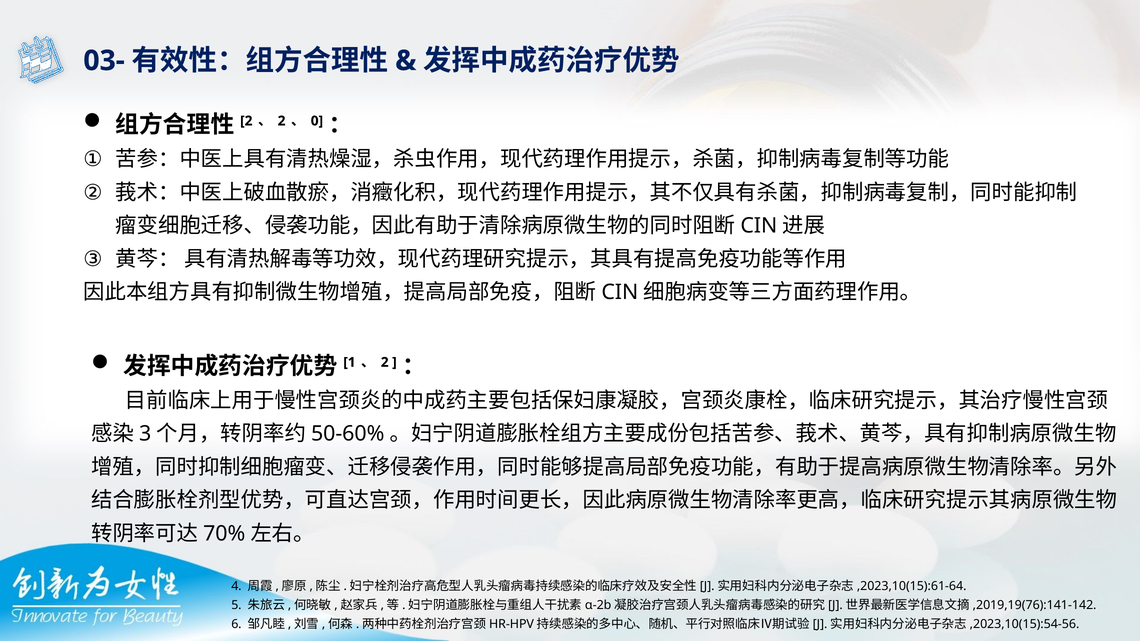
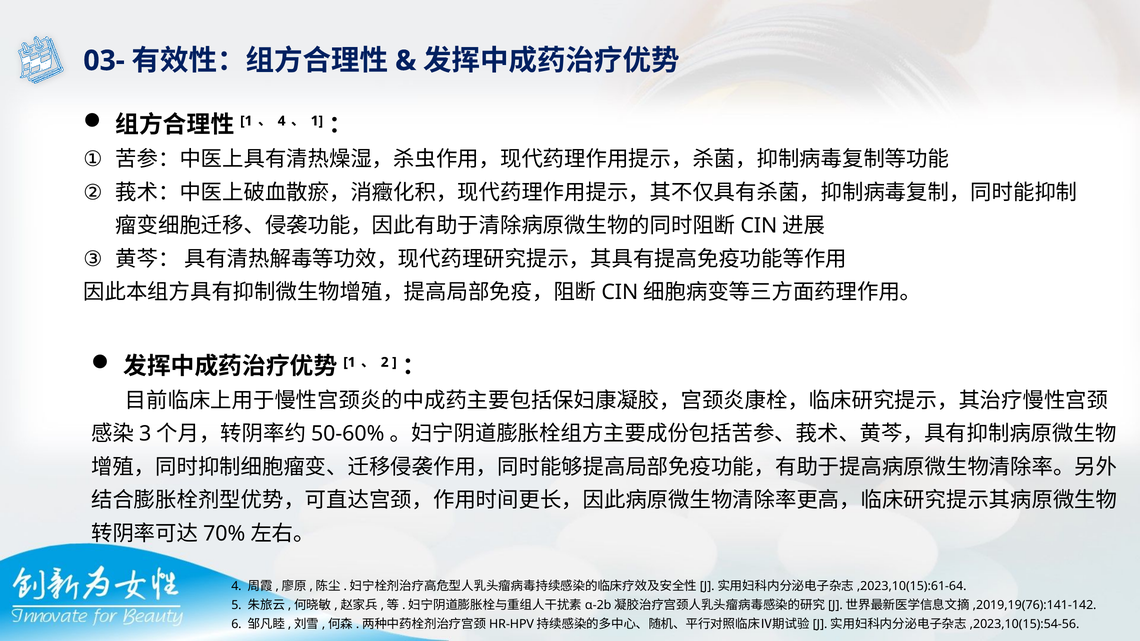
2 at (246, 121): 2 -> 1
2 at (282, 121): 2 -> 4
0 at (317, 121): 0 -> 1
